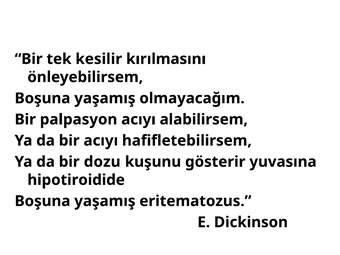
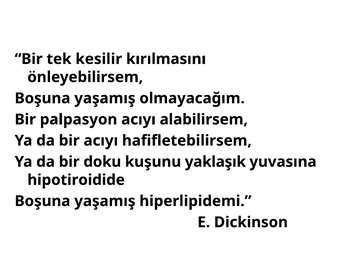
dozu: dozu -> doku
gösterir: gösterir -> yaklaşık
eritematozus: eritematozus -> hiperlipidemi
